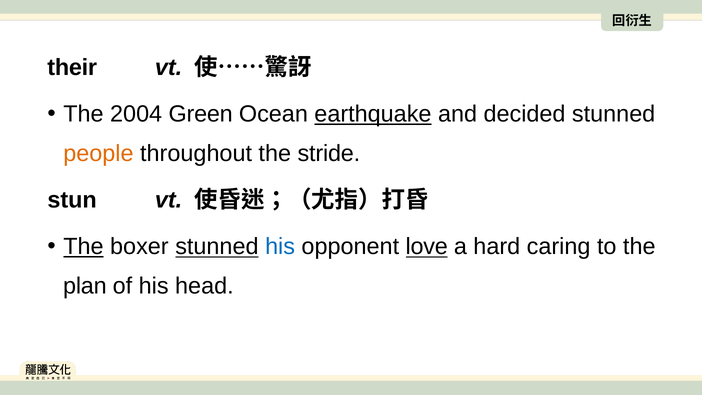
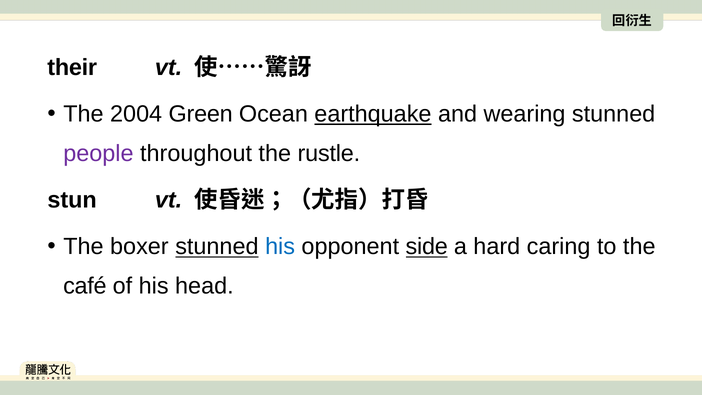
decided: decided -> wearing
people colour: orange -> purple
stride: stride -> rustle
The at (83, 247) underline: present -> none
love: love -> side
plan: plan -> café
